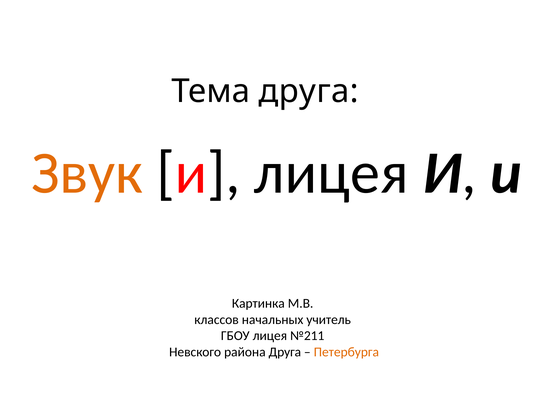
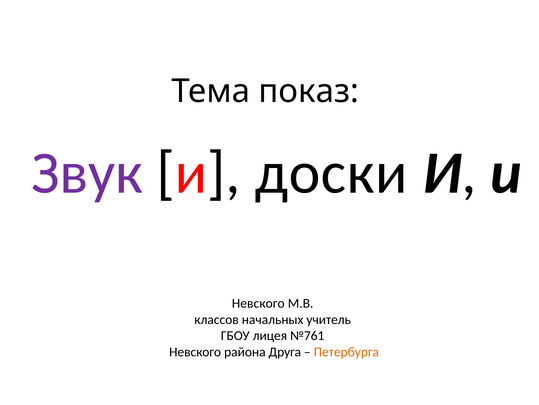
Тема друга: друга -> показ
Звук colour: orange -> purple
и лицея: лицея -> доски
Картинка at (258, 303): Картинка -> Невского
№211: №211 -> №761
